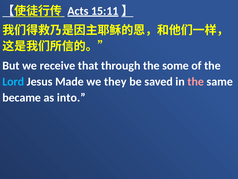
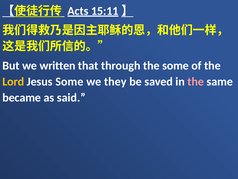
receive: receive -> written
Lord colour: light blue -> yellow
Jesus Made: Made -> Some
into: into -> said
